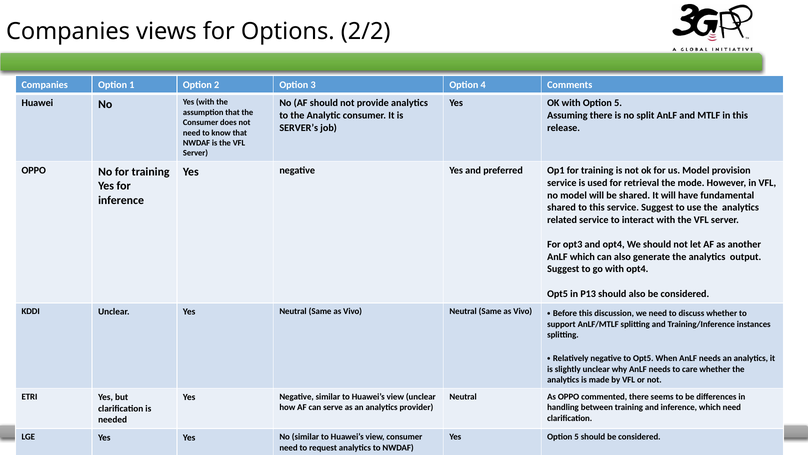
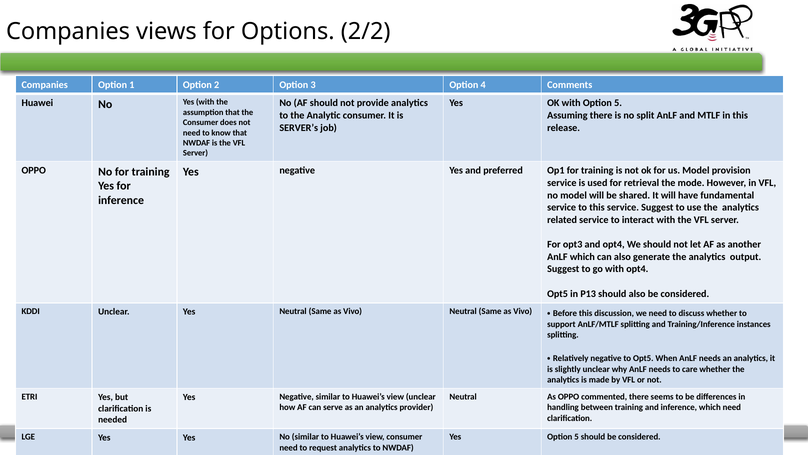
shared at (562, 207): shared -> service
